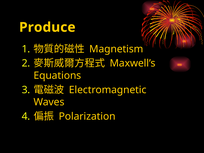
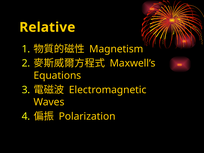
Produce: Produce -> Relative
